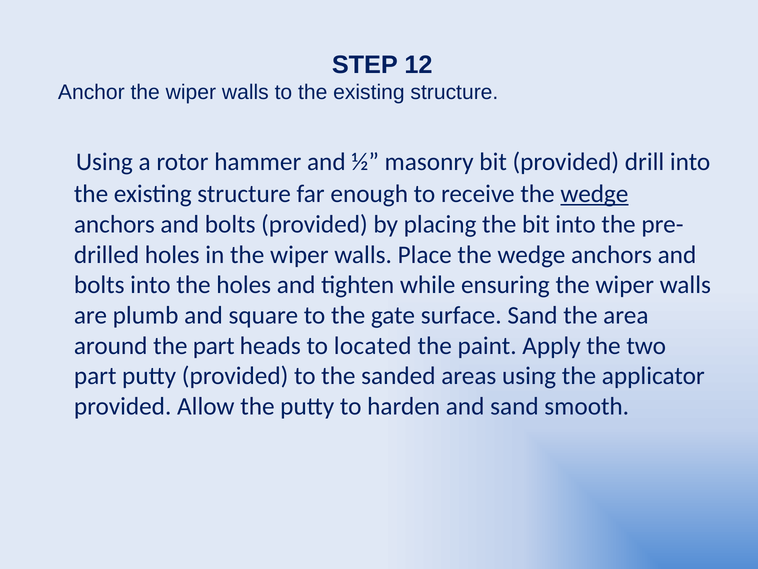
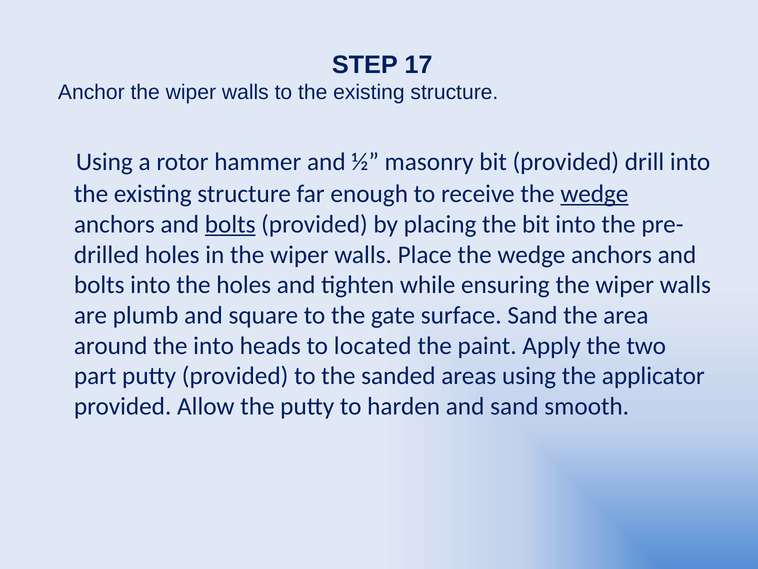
12: 12 -> 17
bolts at (230, 224) underline: none -> present
the part: part -> into
